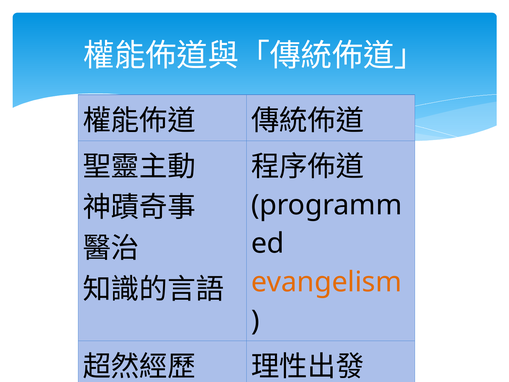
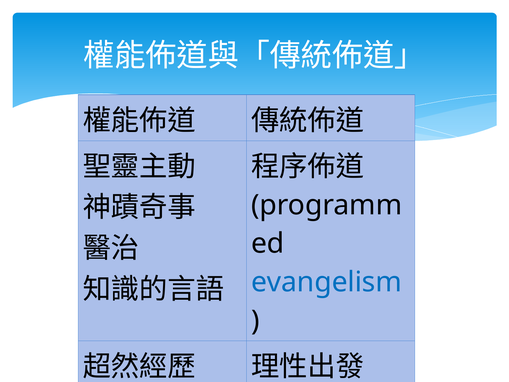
evangelism colour: orange -> blue
